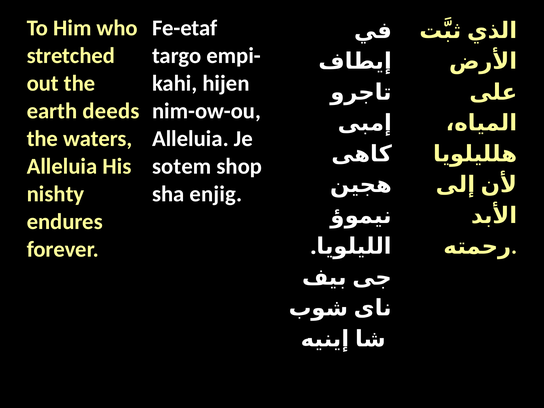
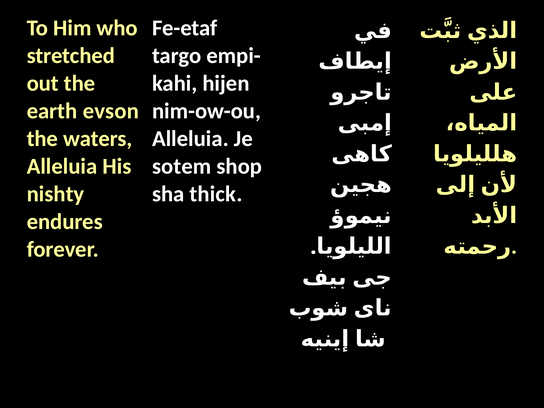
deeds: deeds -> evson
enjig: enjig -> thick
